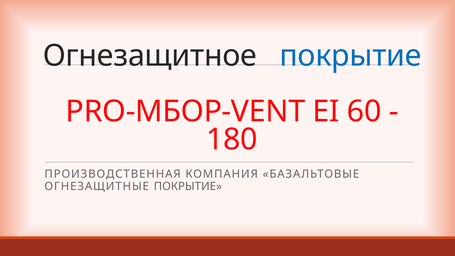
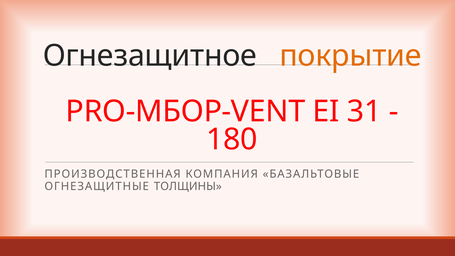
покрытие at (351, 56) colour: blue -> orange
60: 60 -> 31
ОГНЕЗАЩИТНЫЕ ПОКРЫТИЕ: ПОКРЫТИЕ -> ТОЛЩИНЫ
